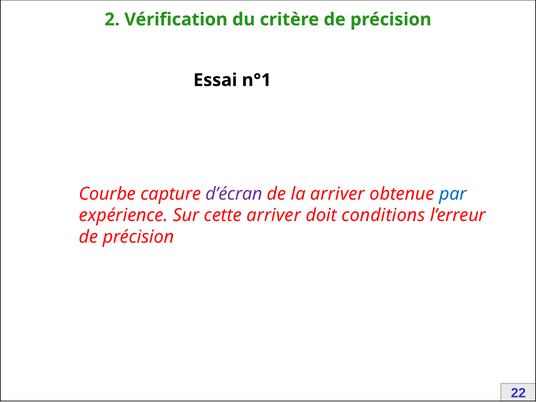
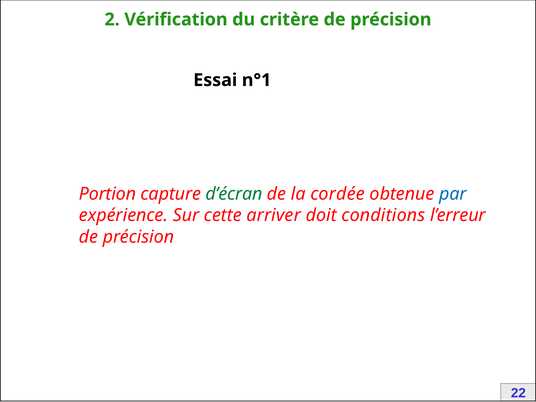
Courbe: Courbe -> Portion
d’écran colour: purple -> green
la arriver: arriver -> cordée
